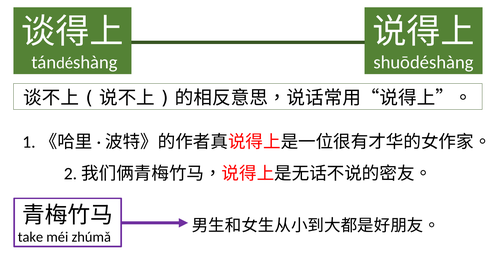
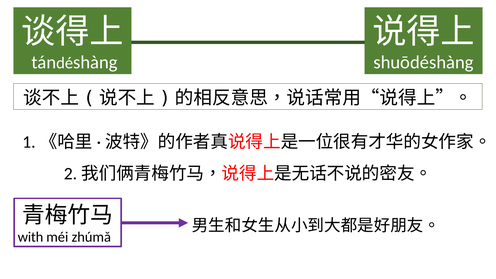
take: take -> with
